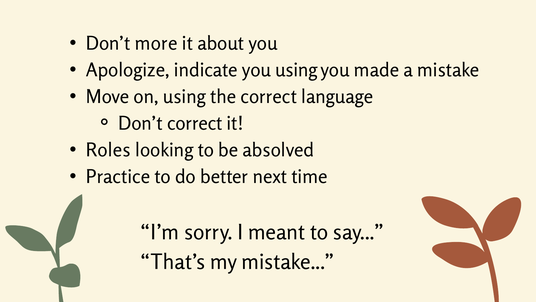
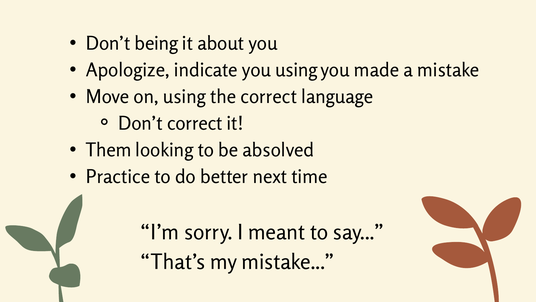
more: more -> being
Roles: Roles -> Them
